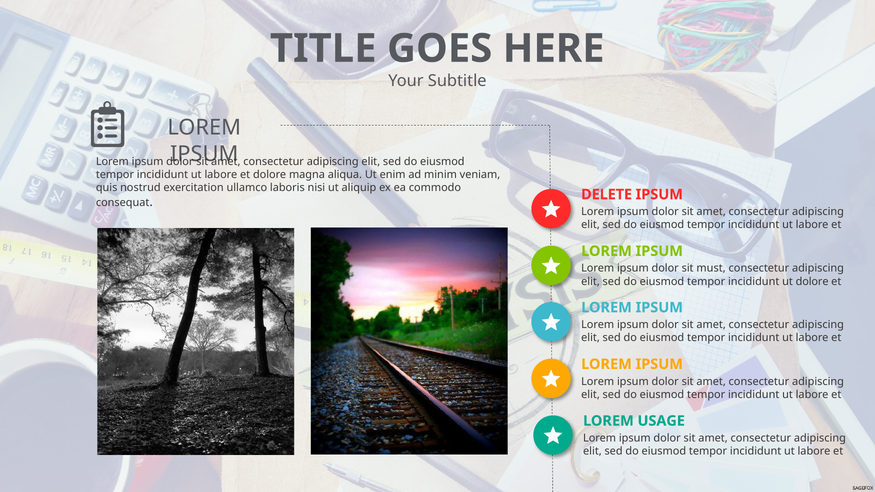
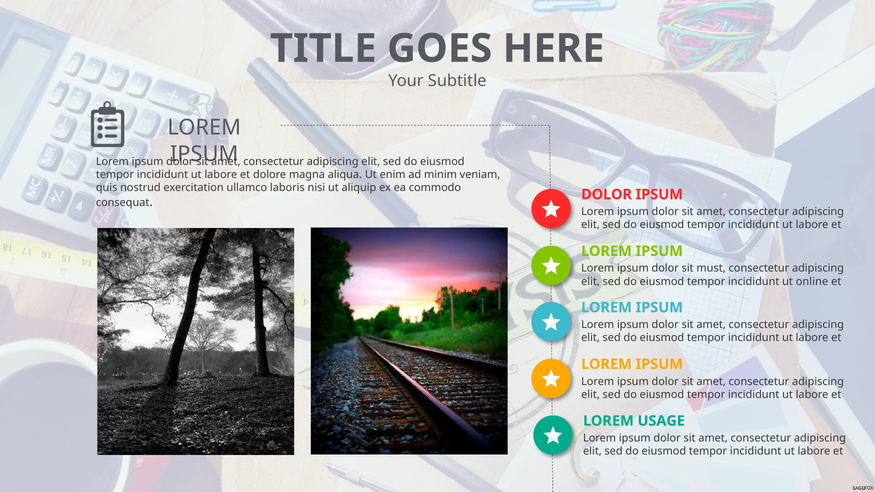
DELETE at (607, 195): DELETE -> DOLOR
ut dolore: dolore -> online
